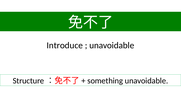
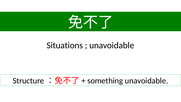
Introduce: Introduce -> Situations
